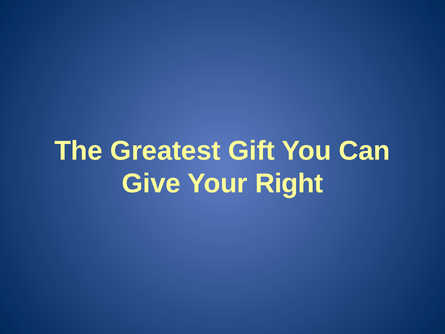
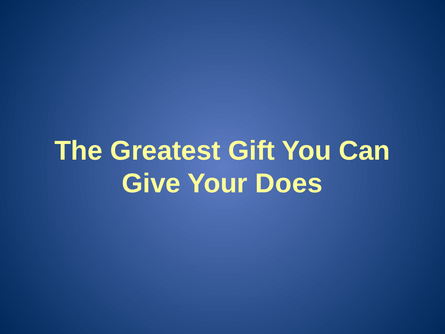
Right: Right -> Does
